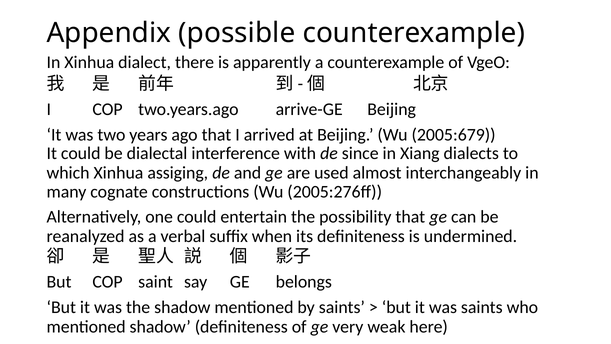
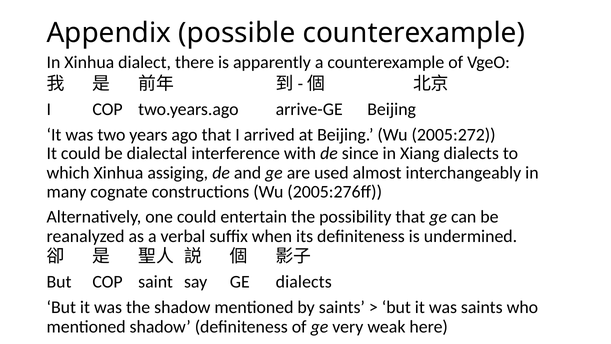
2005:679: 2005:679 -> 2005:272
GE belongs: belongs -> dialects
